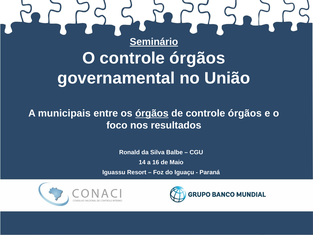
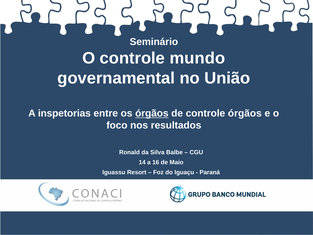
Seminário underline: present -> none
O controle órgãos: órgãos -> mundo
municipais: municipais -> inspetorias
